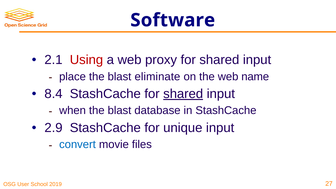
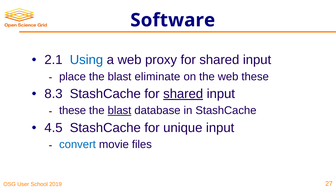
Using colour: red -> blue
web name: name -> these
8.4: 8.4 -> 8.3
when at (73, 111): when -> these
blast at (119, 111) underline: none -> present
2.9: 2.9 -> 4.5
